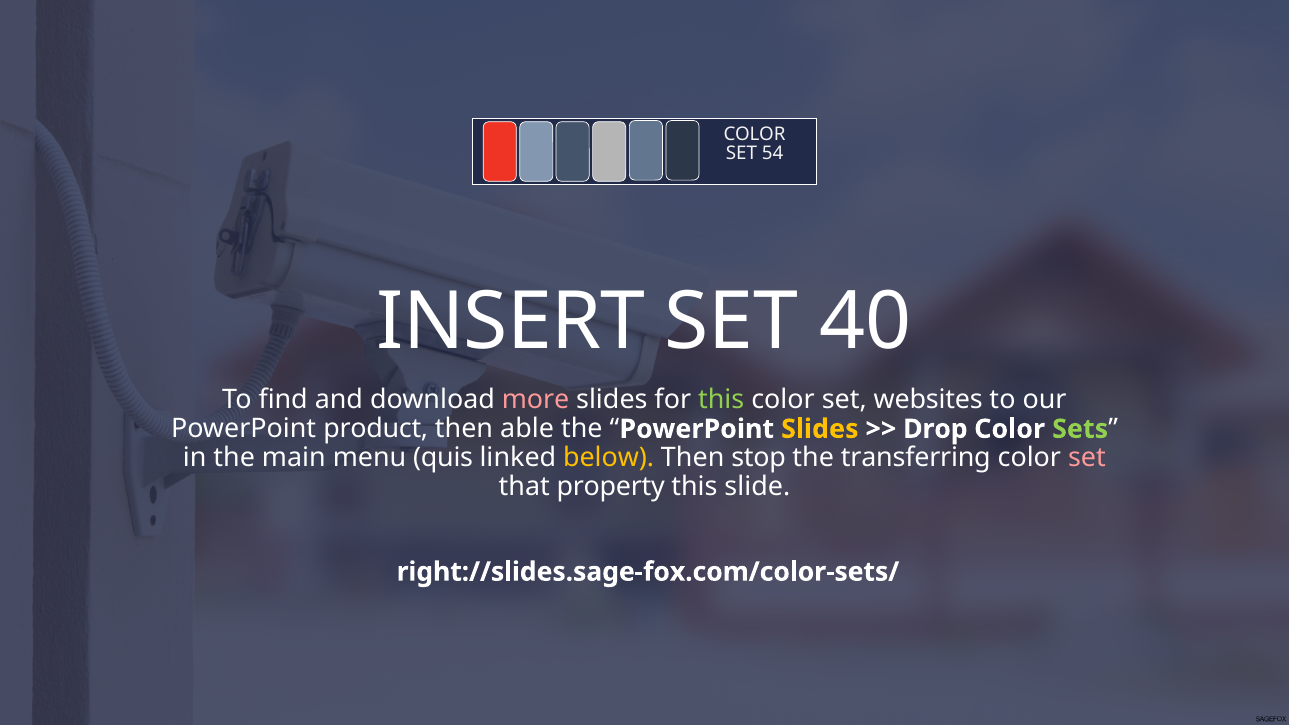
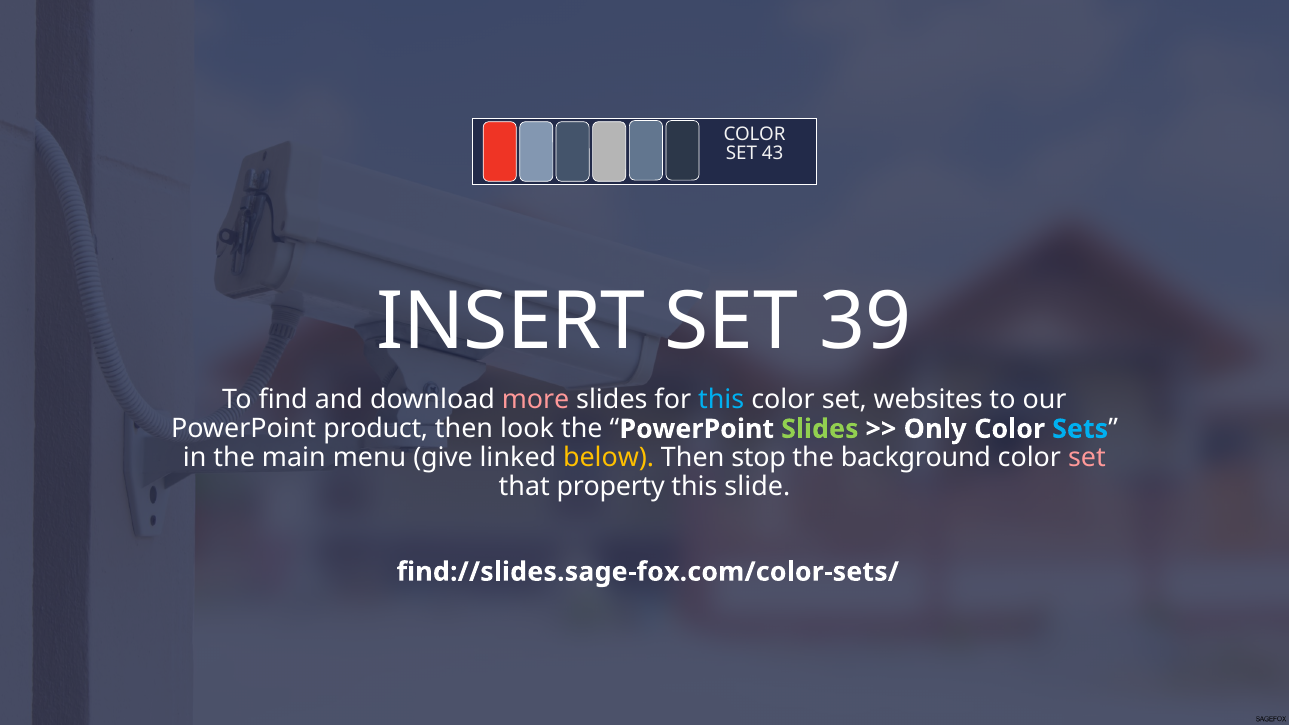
54: 54 -> 43
40: 40 -> 39
this at (721, 400) colour: light green -> light blue
able: able -> look
Slides at (820, 429) colour: yellow -> light green
Drop: Drop -> Only
Sets colour: light green -> light blue
quis: quis -> give
transferring: transferring -> background
right://slides.sage-fox.com/color-sets/: right://slides.sage-fox.com/color-sets/ -> find://slides.sage-fox.com/color-sets/
